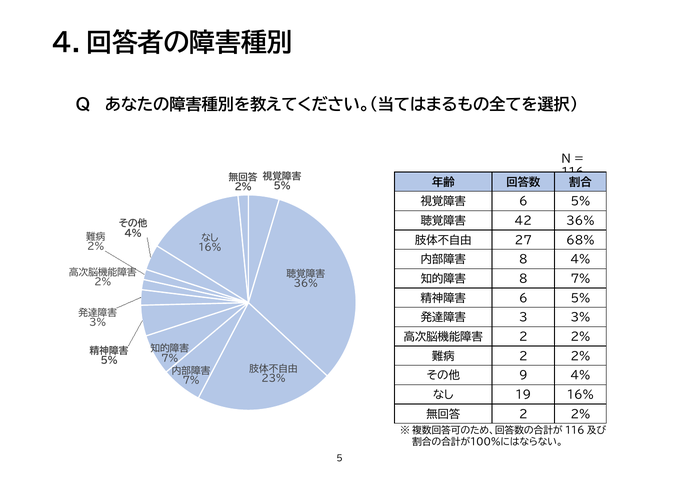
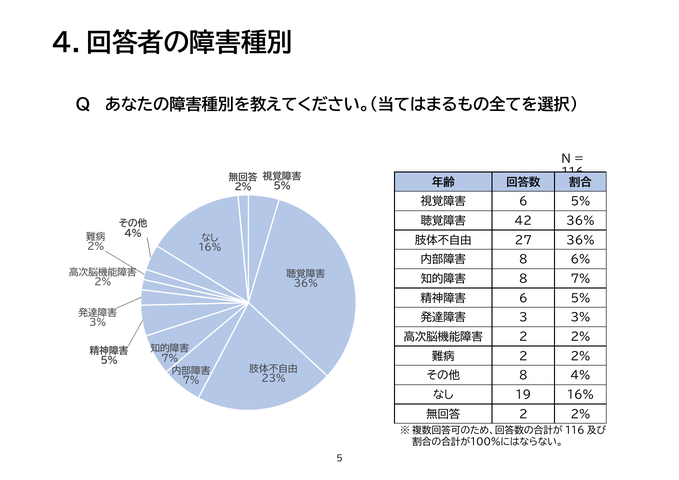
27 68%: 68% -> 36%
8 4%: 4% -> 6%
9 at (523, 376): 9 -> 8
